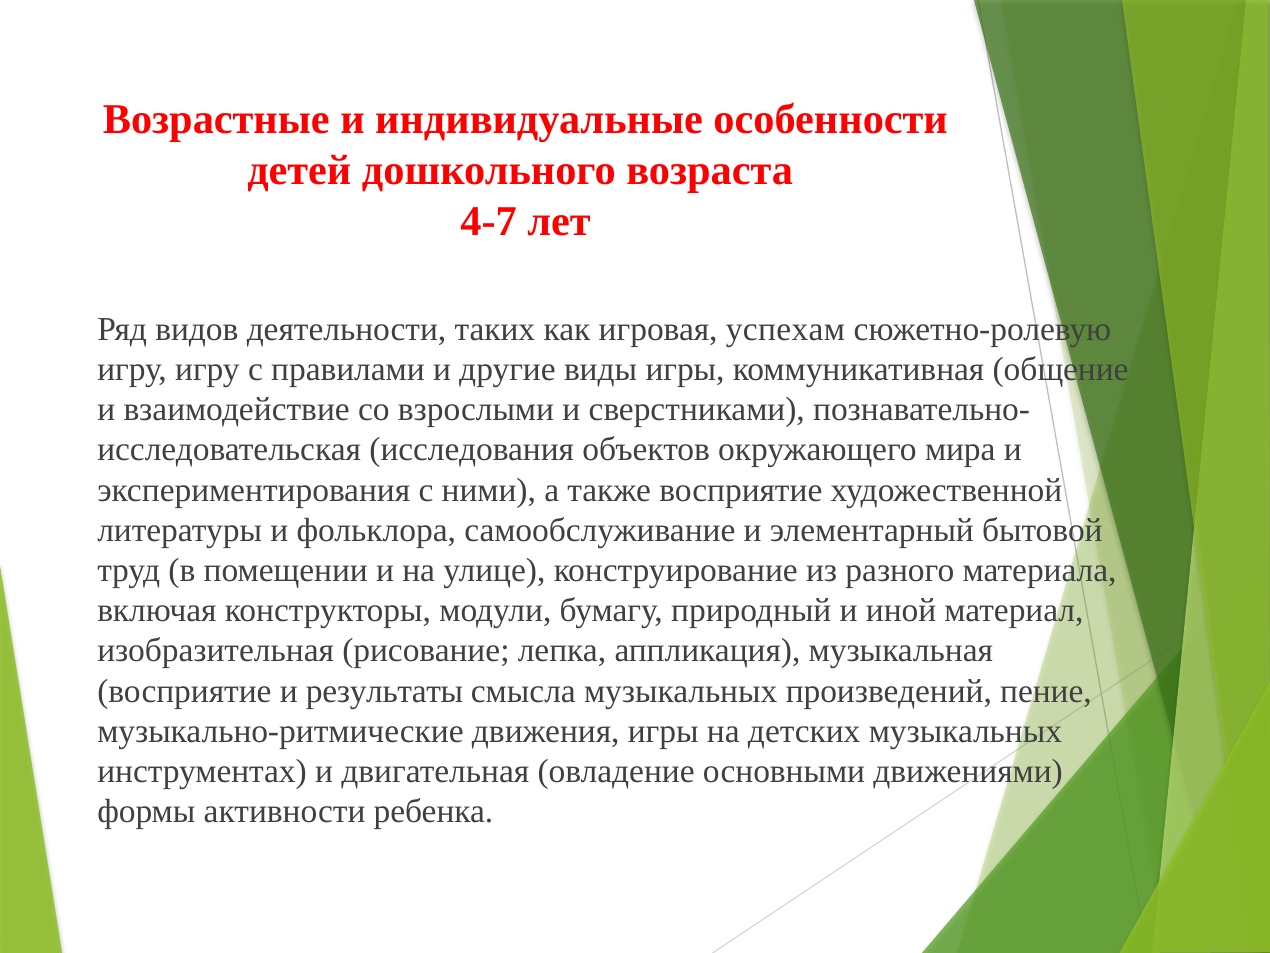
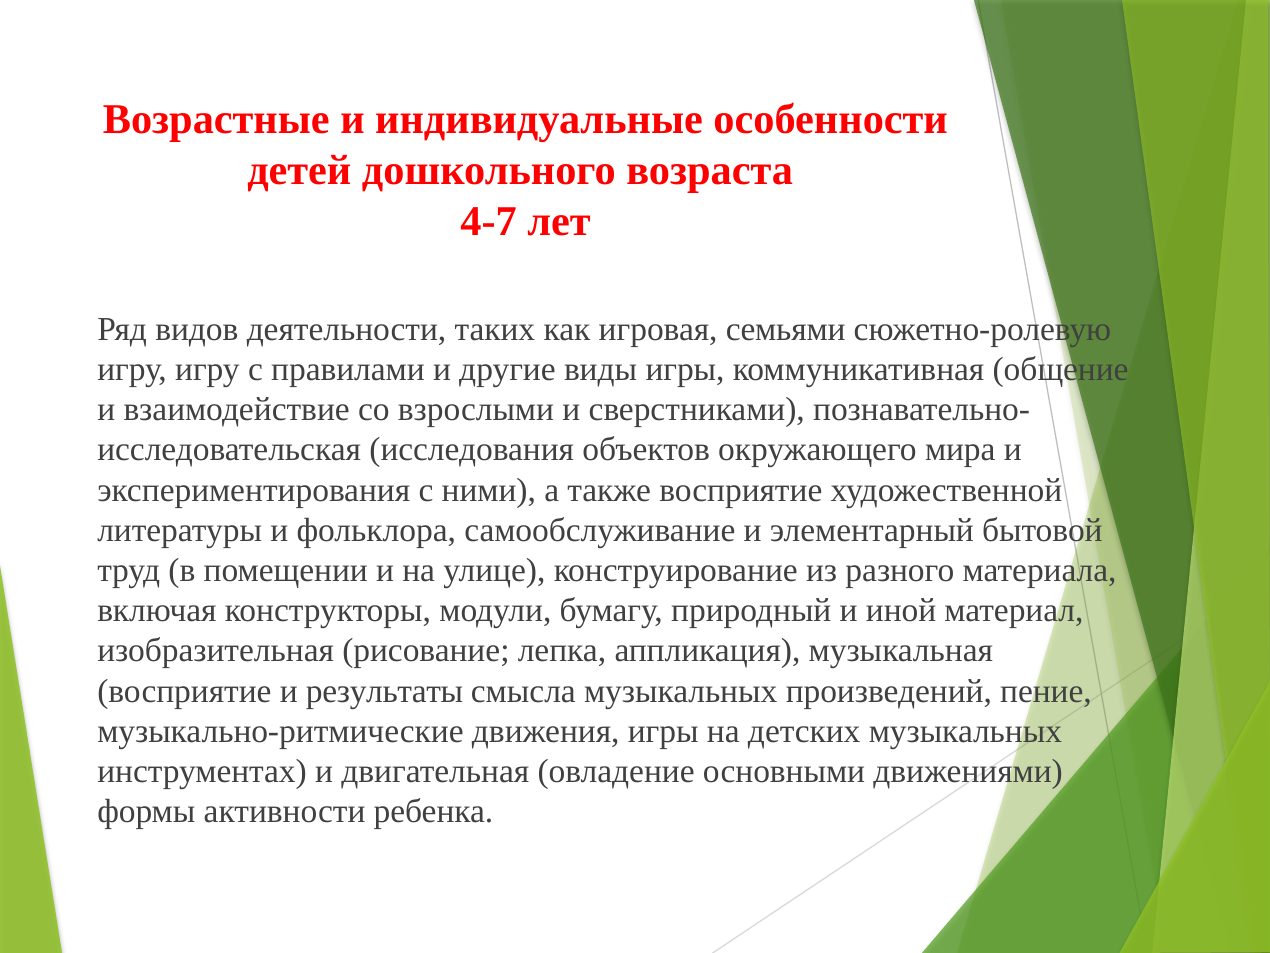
успехам: успехам -> семьями
